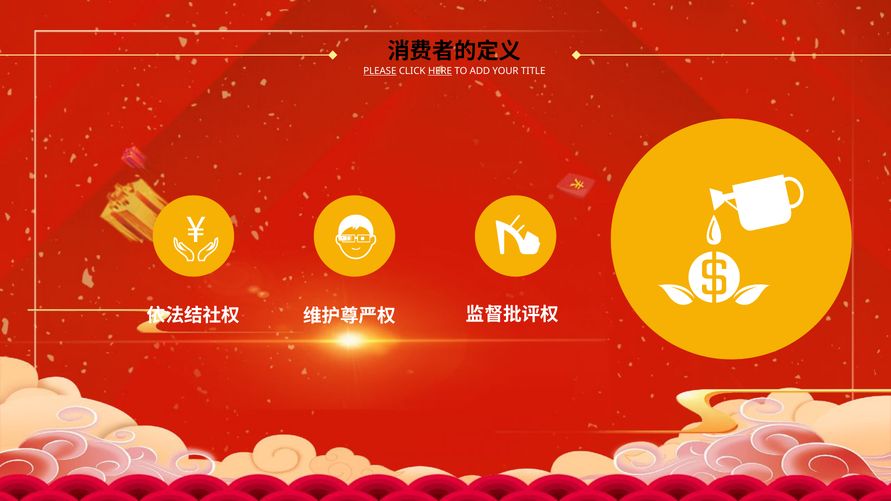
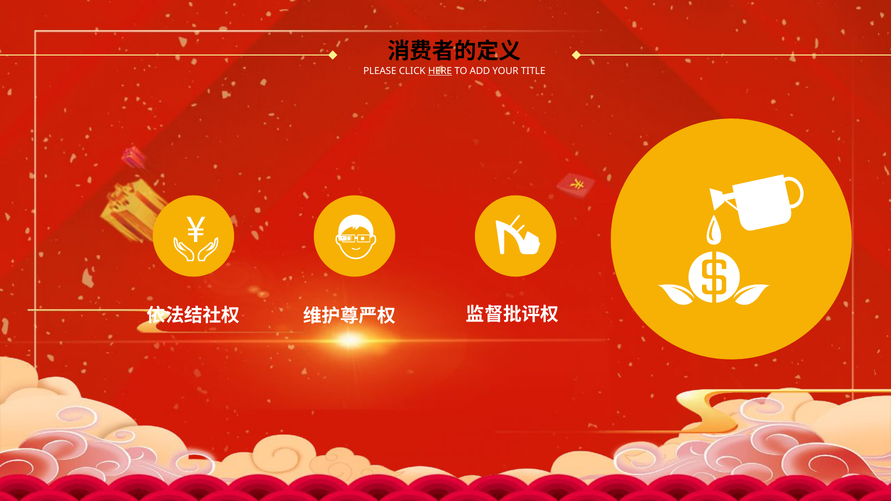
PLEASE underline: present -> none
